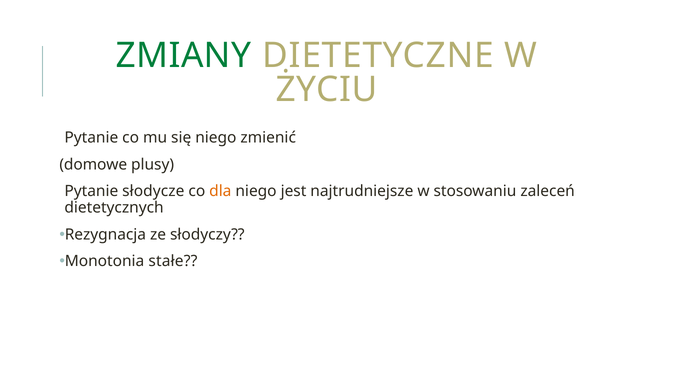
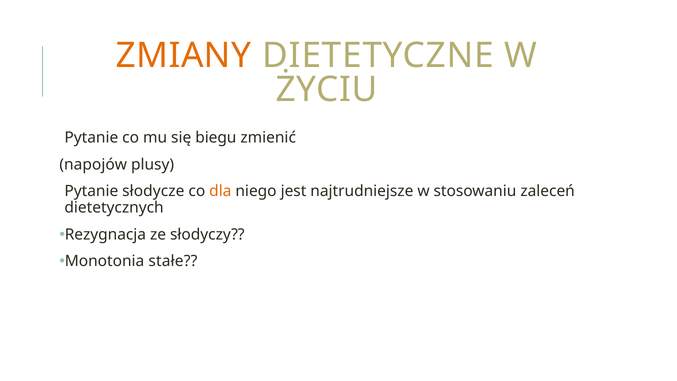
ZMIANY colour: green -> orange
się niego: niego -> biegu
domowe: domowe -> napojów
